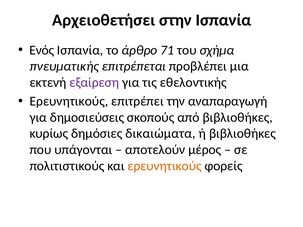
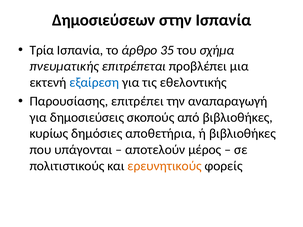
Αρχειοθετήσει: Αρχειοθετήσει -> Δημοσιεύσεων
Ενός: Ενός -> Τρία
71: 71 -> 35
εξαίρεση colour: purple -> blue
Ερευνητικούς at (69, 101): Ερευνητικούς -> Παρουσίασης
δικαιώματα: δικαιώματα -> αποθετήρια
